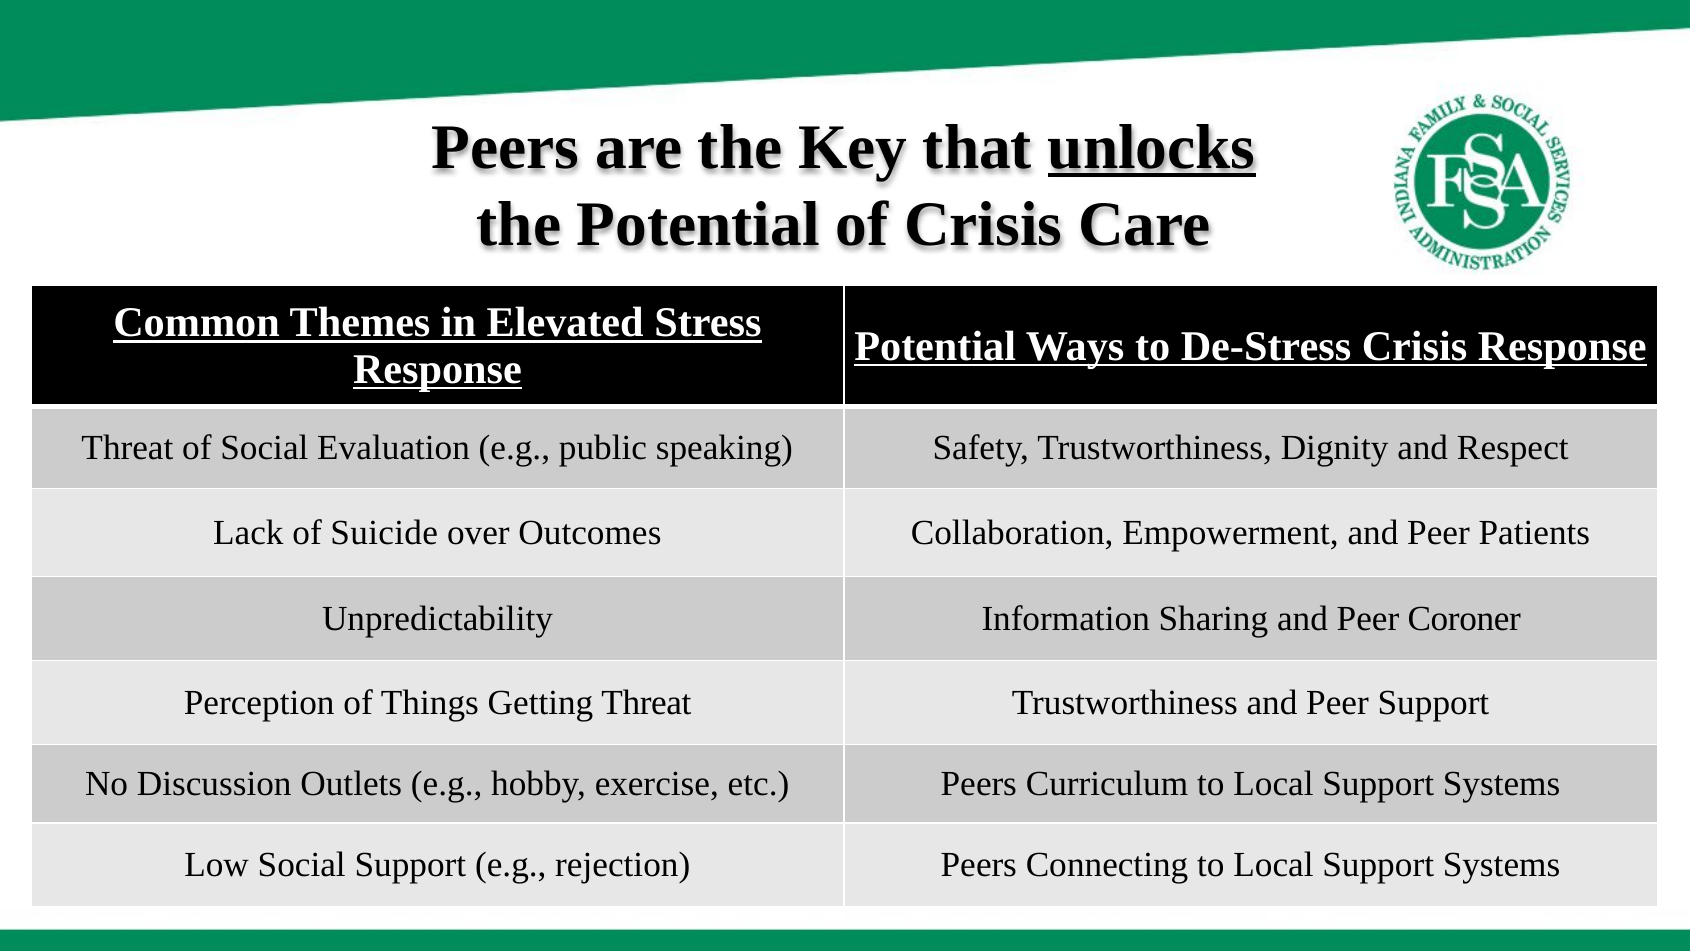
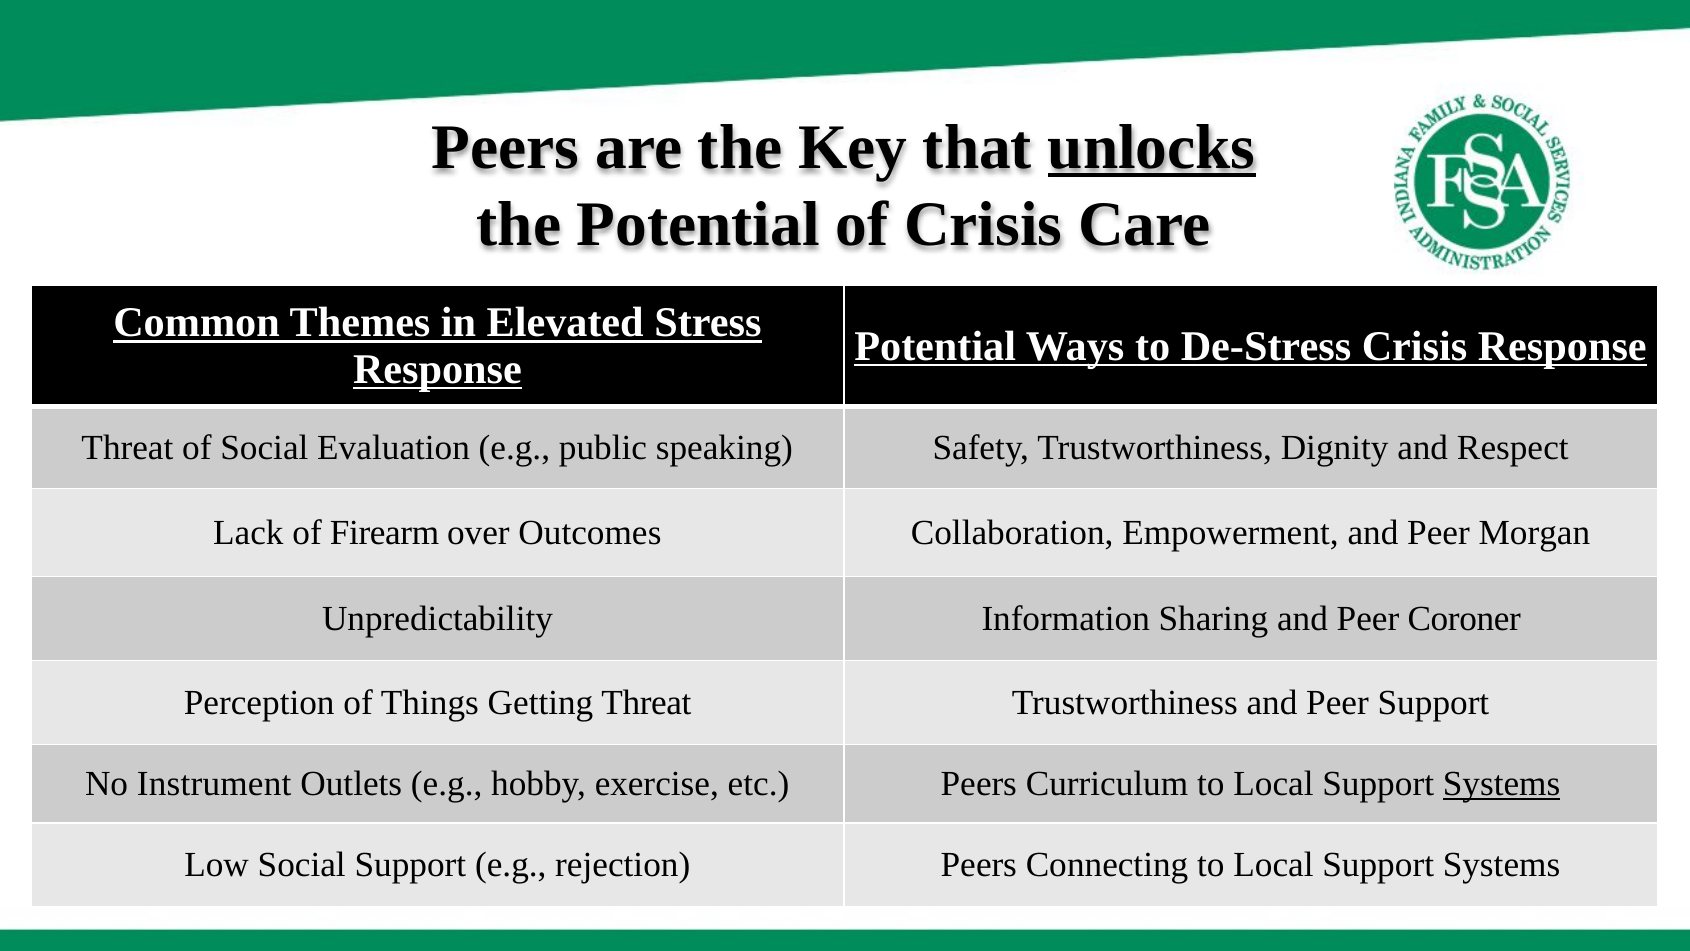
Suicide: Suicide -> Firearm
Patients: Patients -> Morgan
Discussion: Discussion -> Instrument
Systems at (1502, 784) underline: none -> present
